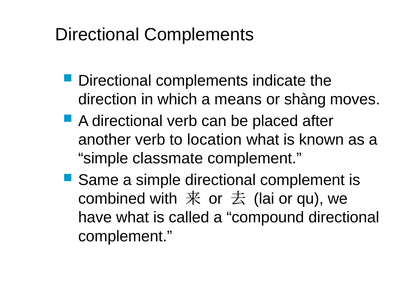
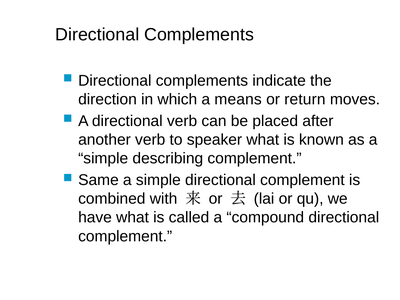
shàng: shàng -> return
location: location -> speaker
classmate: classmate -> describing
